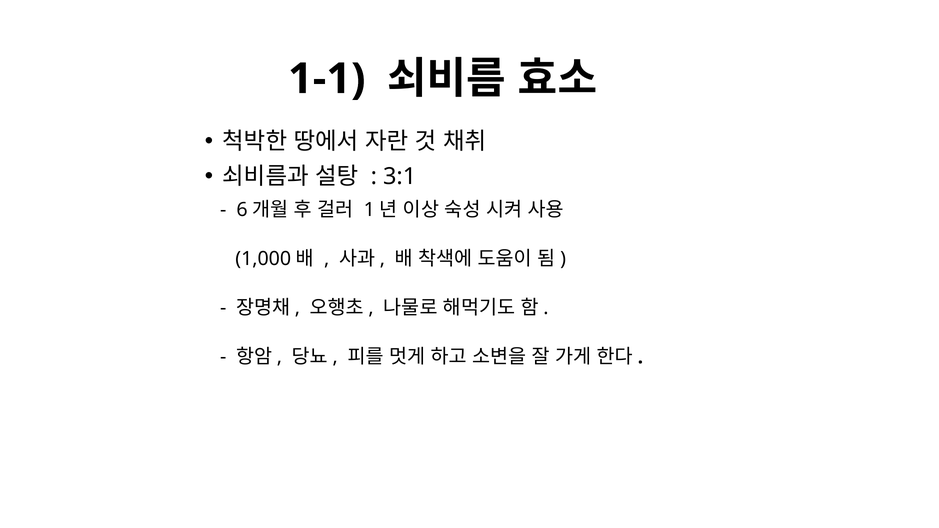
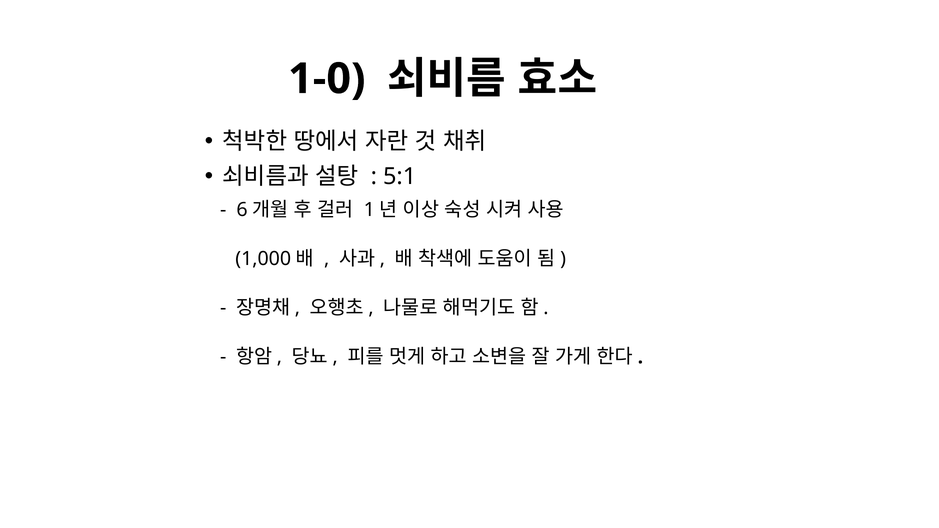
1-1: 1-1 -> 1-0
3:1: 3:1 -> 5:1
